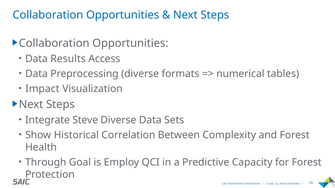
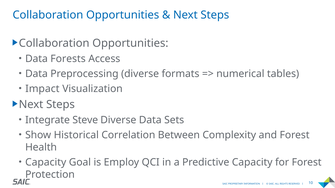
Results: Results -> Forests
Through at (46, 163): Through -> Capacity
